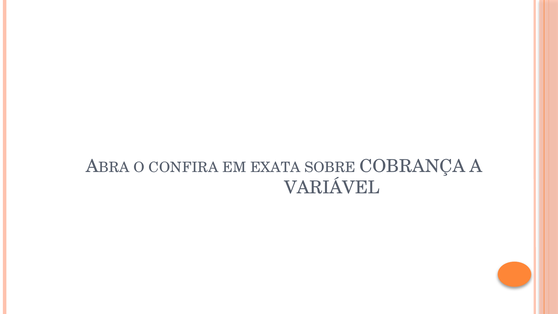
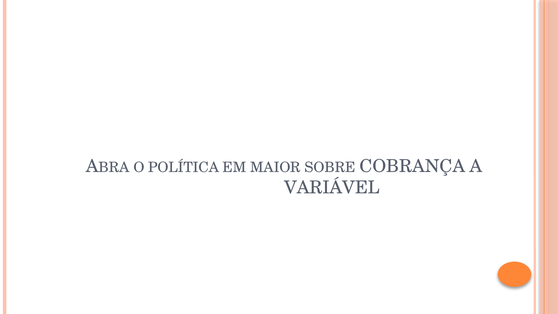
CONFIRA: CONFIRA -> POLÍTICA
EXATA: EXATA -> MAIOR
